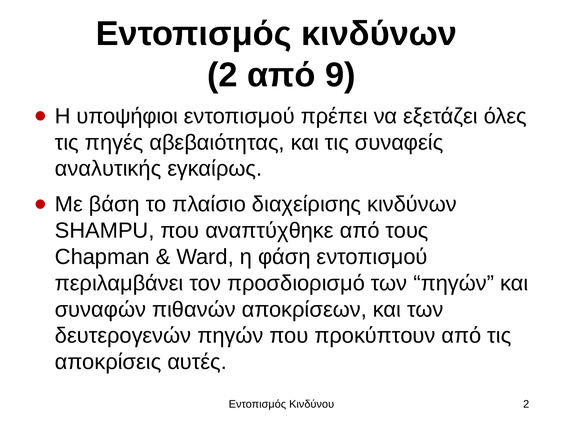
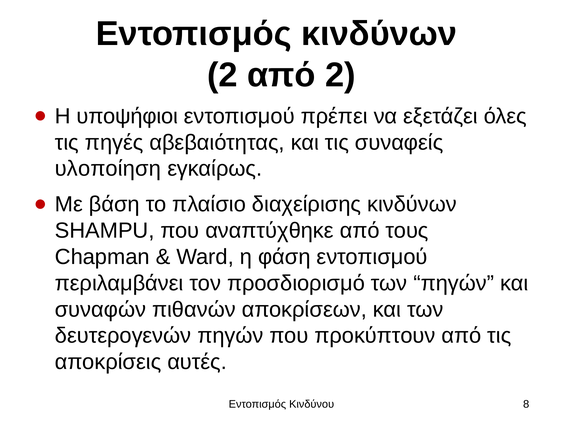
από 9: 9 -> 2
αναλυτικής: αναλυτικής -> υλοποίηση
Κινδύνου 2: 2 -> 8
